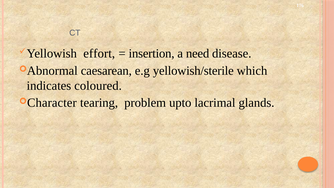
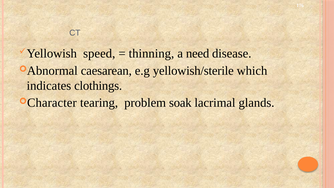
effort: effort -> speed
insertion: insertion -> thinning
coloured: coloured -> clothings
upto: upto -> soak
